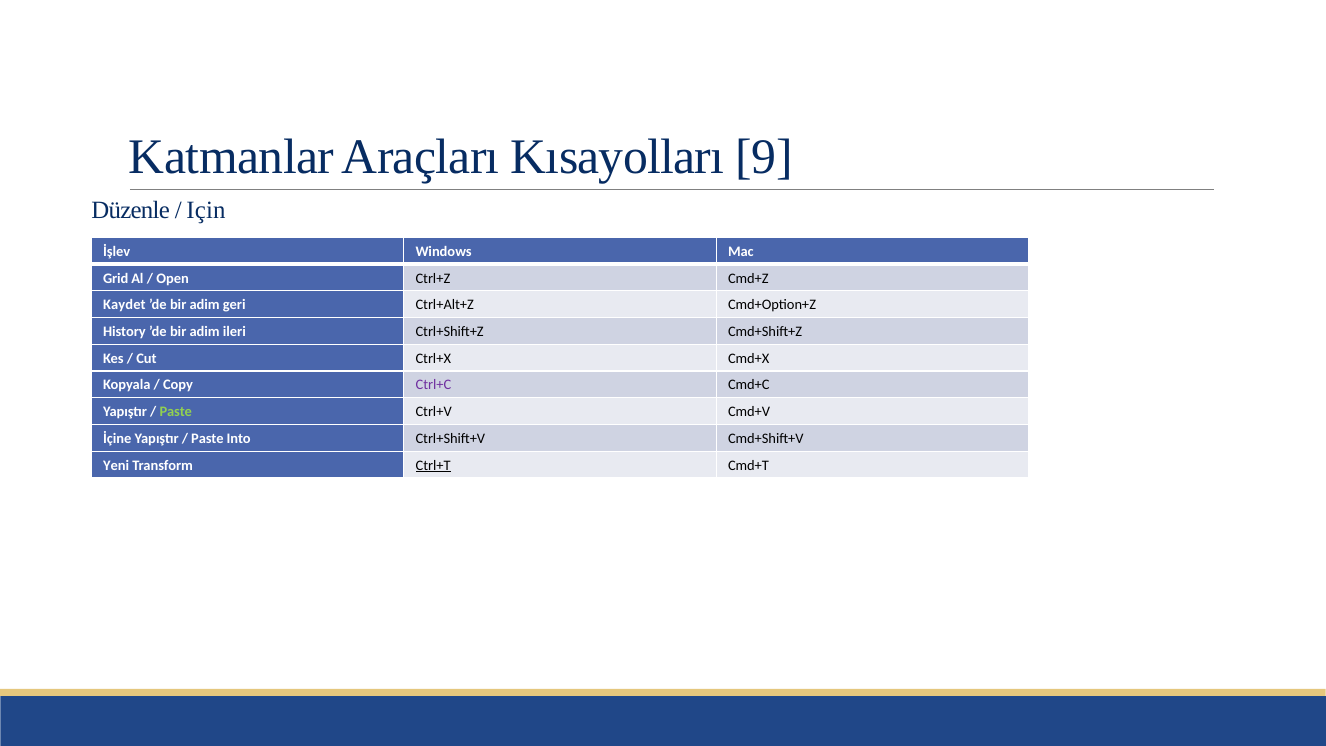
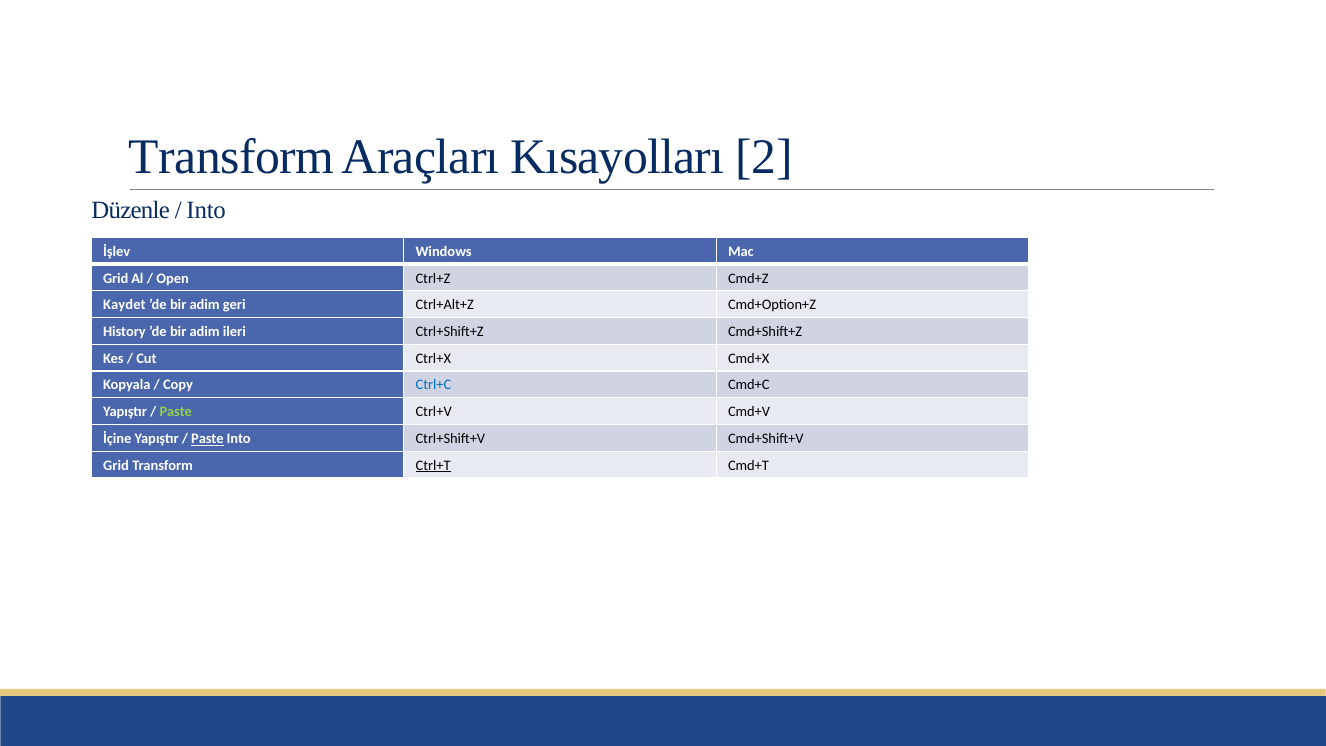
Katmanlar at (232, 157): Katmanlar -> Transform
9: 9 -> 2
Için at (206, 210): Için -> Into
Ctrl+C colour: purple -> blue
Paste at (207, 439) underline: none -> present
Yeni at (116, 465): Yeni -> Grid
